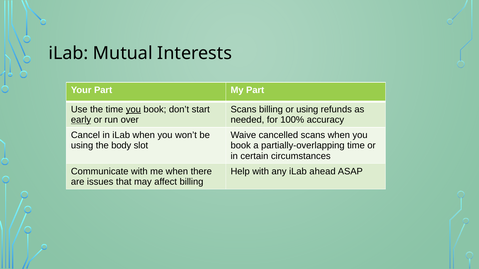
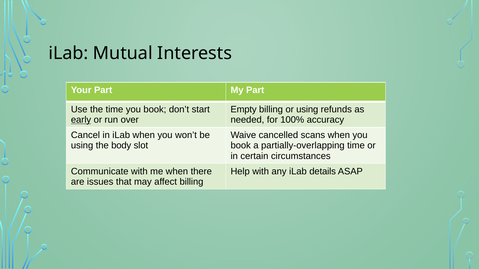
you at (133, 110) underline: present -> none
Scans at (244, 110): Scans -> Empty
ahead: ahead -> details
